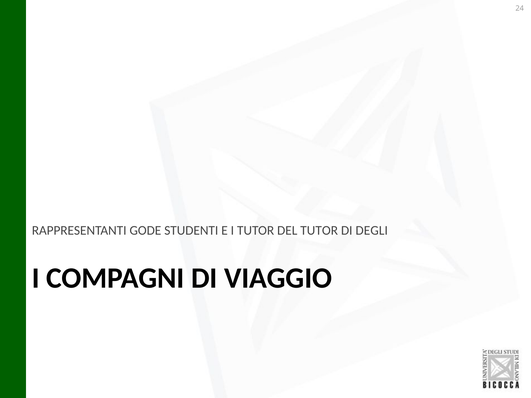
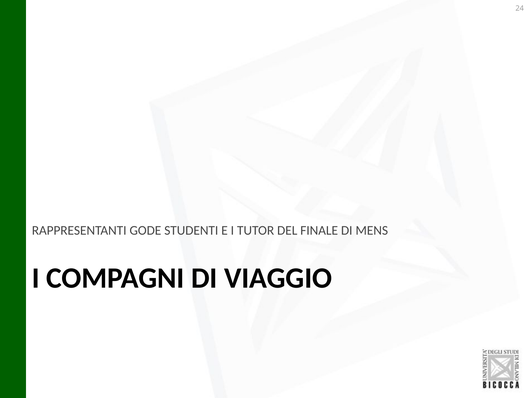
DEL TUTOR: TUTOR -> FINALE
DEGLI: DEGLI -> MENS
